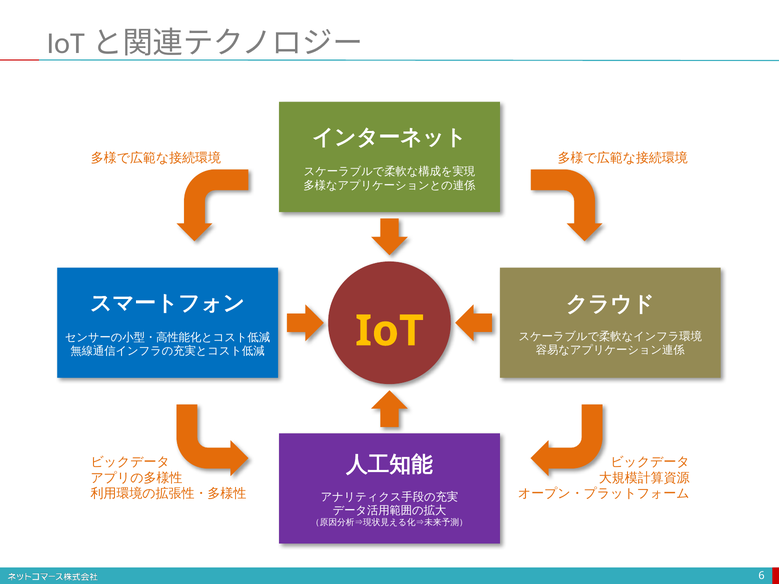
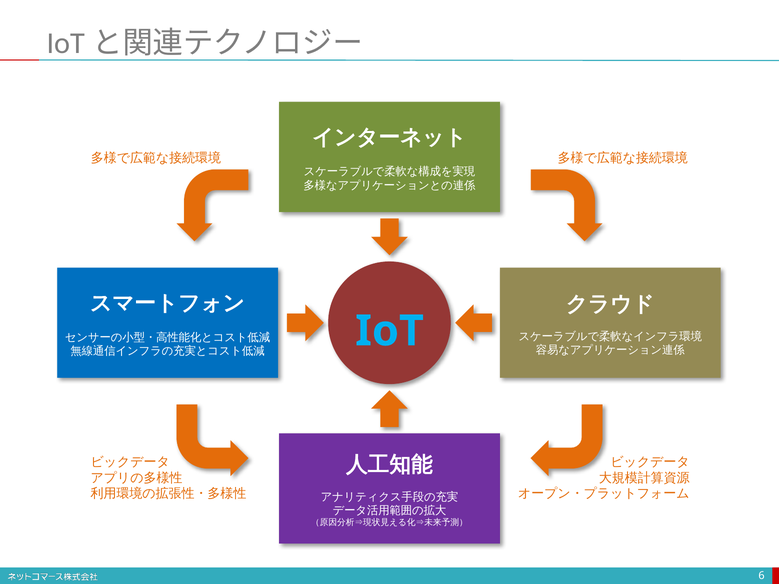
IoT colour: yellow -> light blue
